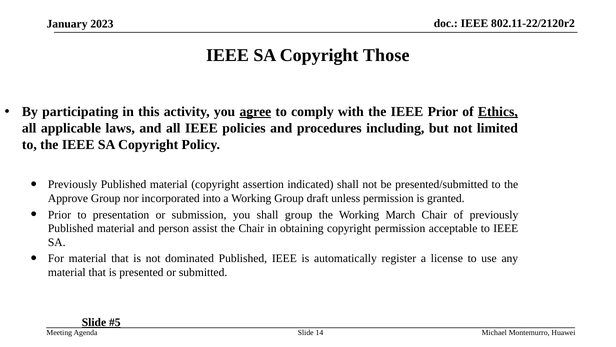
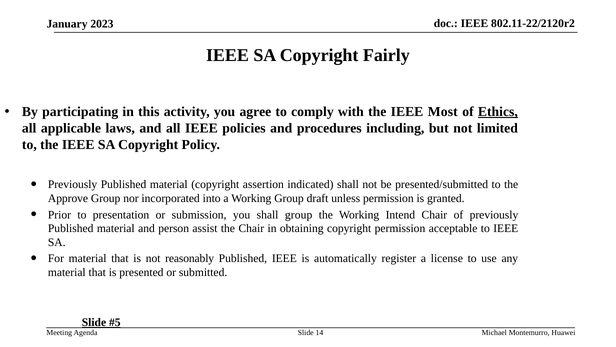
Those: Those -> Fairly
agree underline: present -> none
IEEE Prior: Prior -> Most
March: March -> Intend
dominated: dominated -> reasonably
